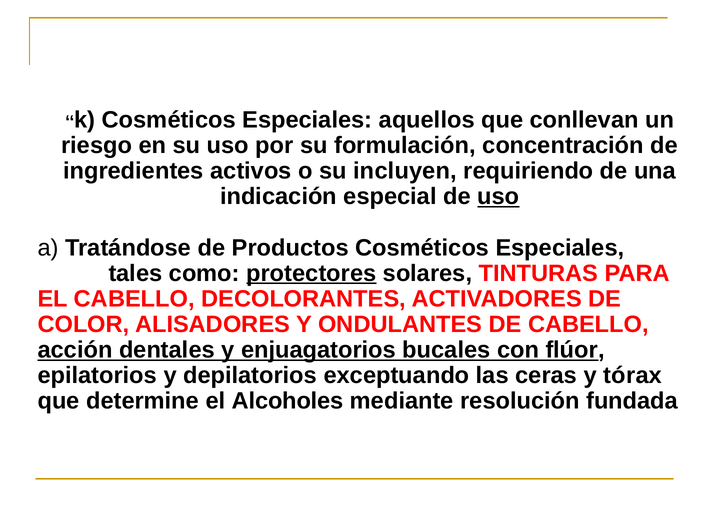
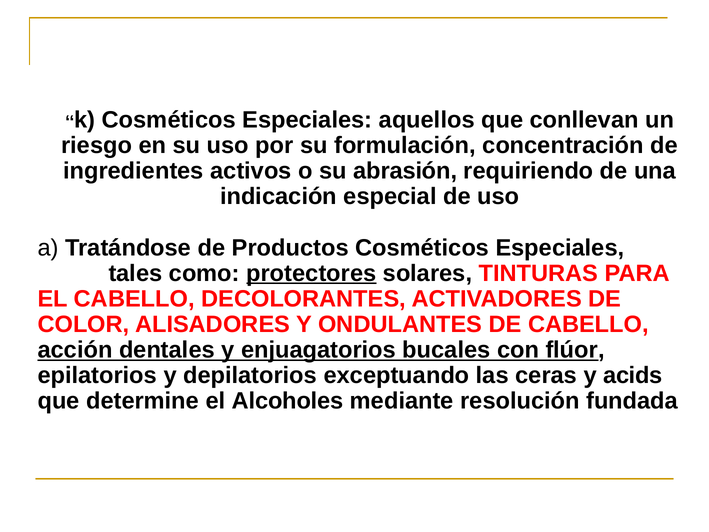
incluyen: incluyen -> abrasión
uso at (498, 197) underline: present -> none
tórax: tórax -> acids
